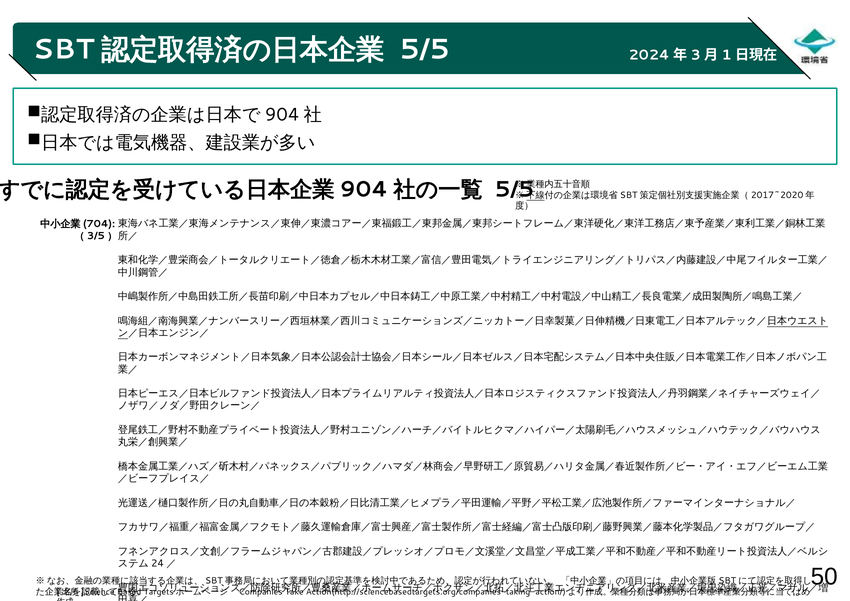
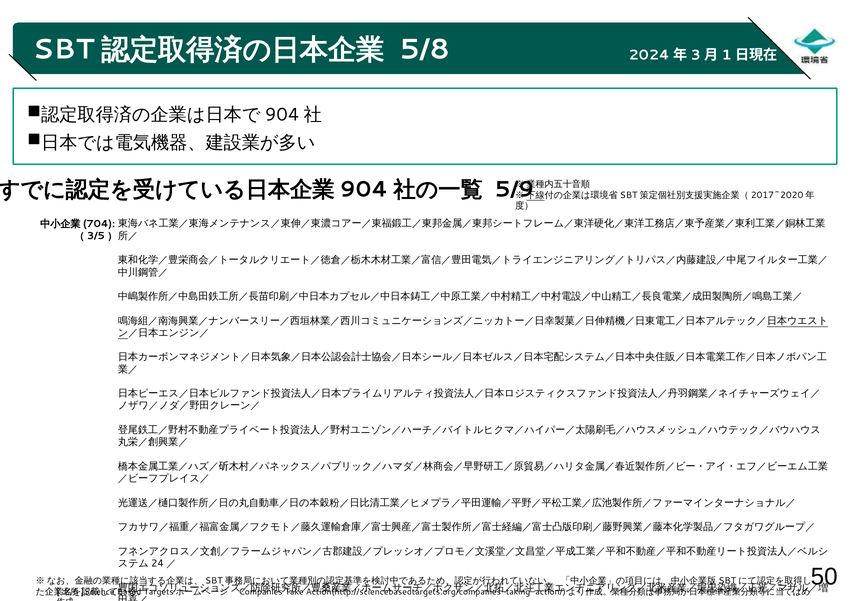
5/5 at (425, 50): 5/5 -> 5/8
5/5 at (514, 189): 5/5 -> 5/9
